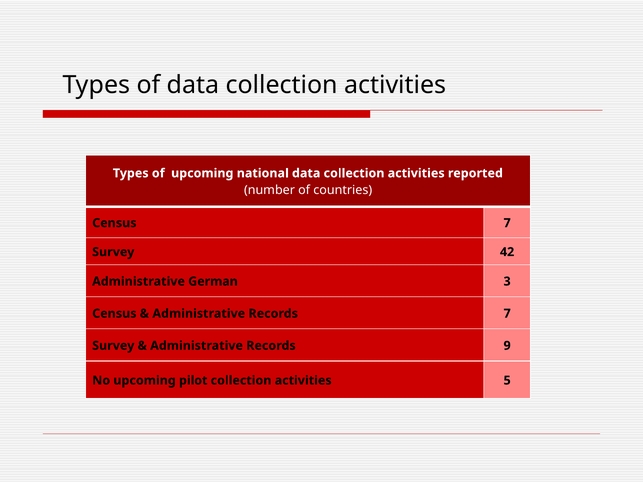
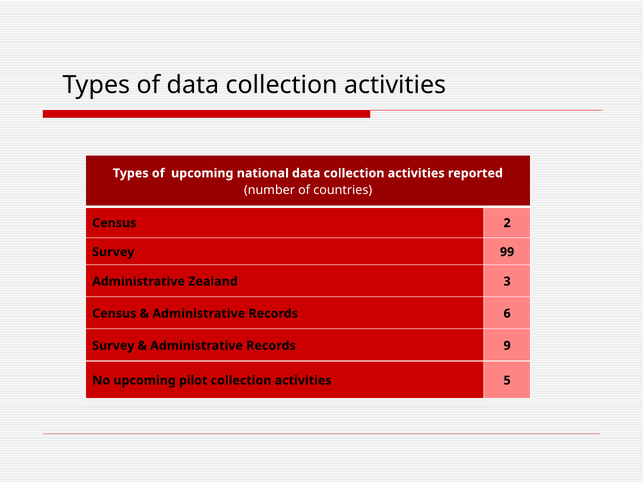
Census 7: 7 -> 2
42: 42 -> 99
German: German -> Zealand
Records 7: 7 -> 6
